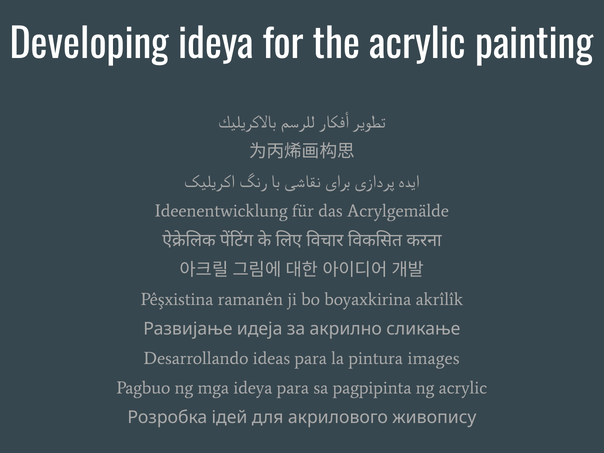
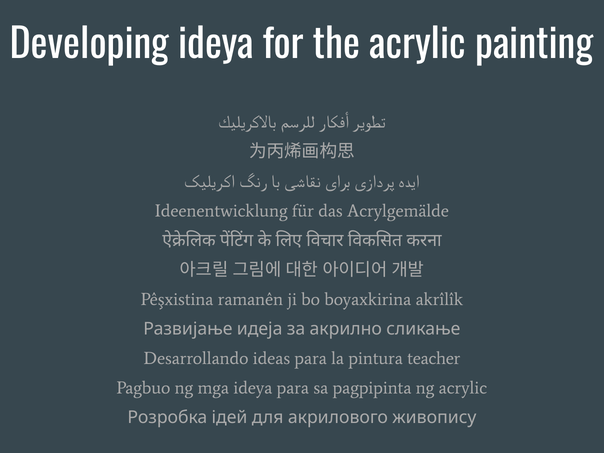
images: images -> teacher
